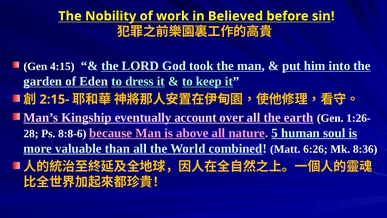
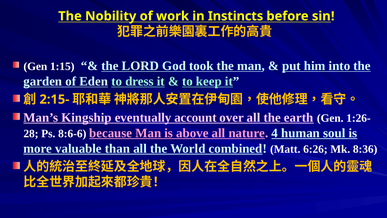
Believed: Believed -> Instincts
4:15: 4:15 -> 1:15
8:8-6: 8:8-6 -> 8:6-6
5: 5 -> 4
